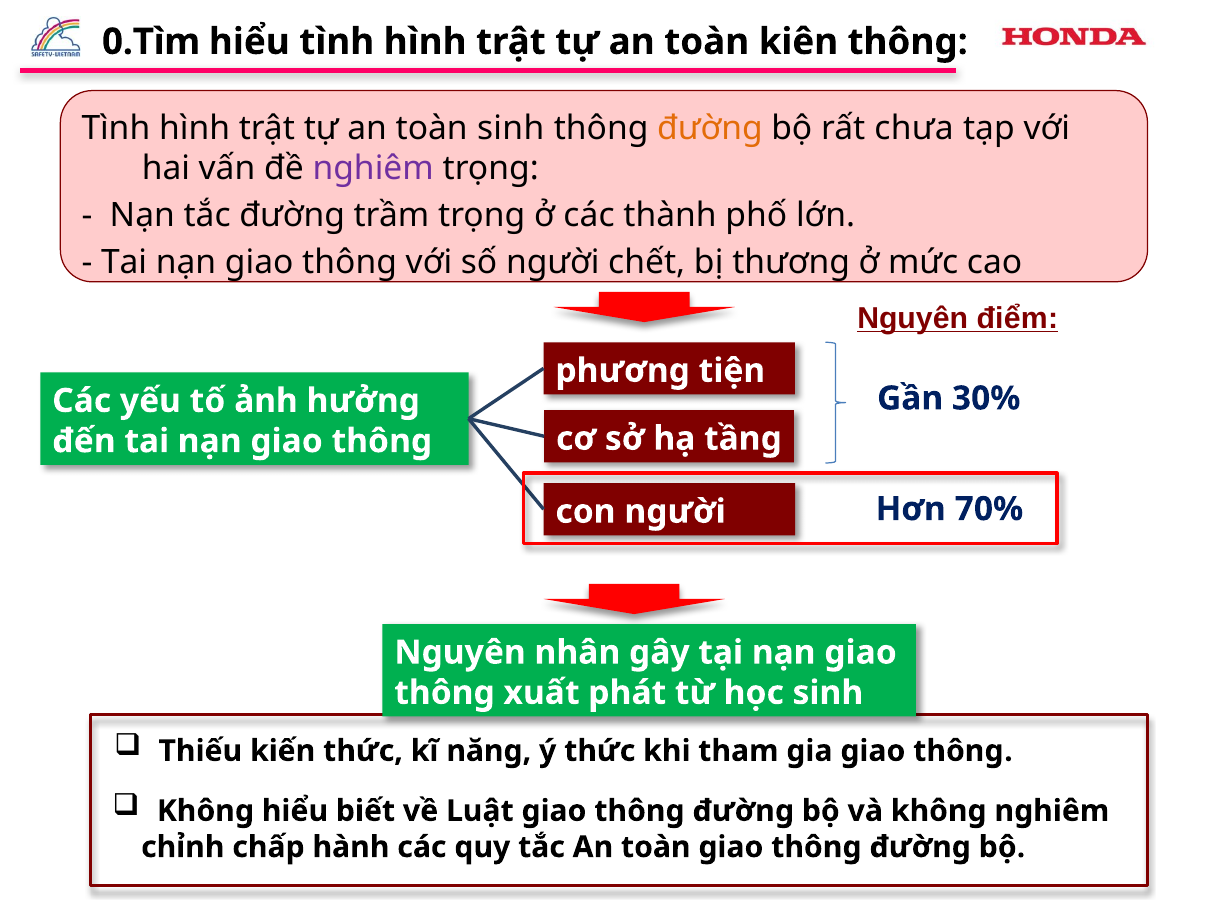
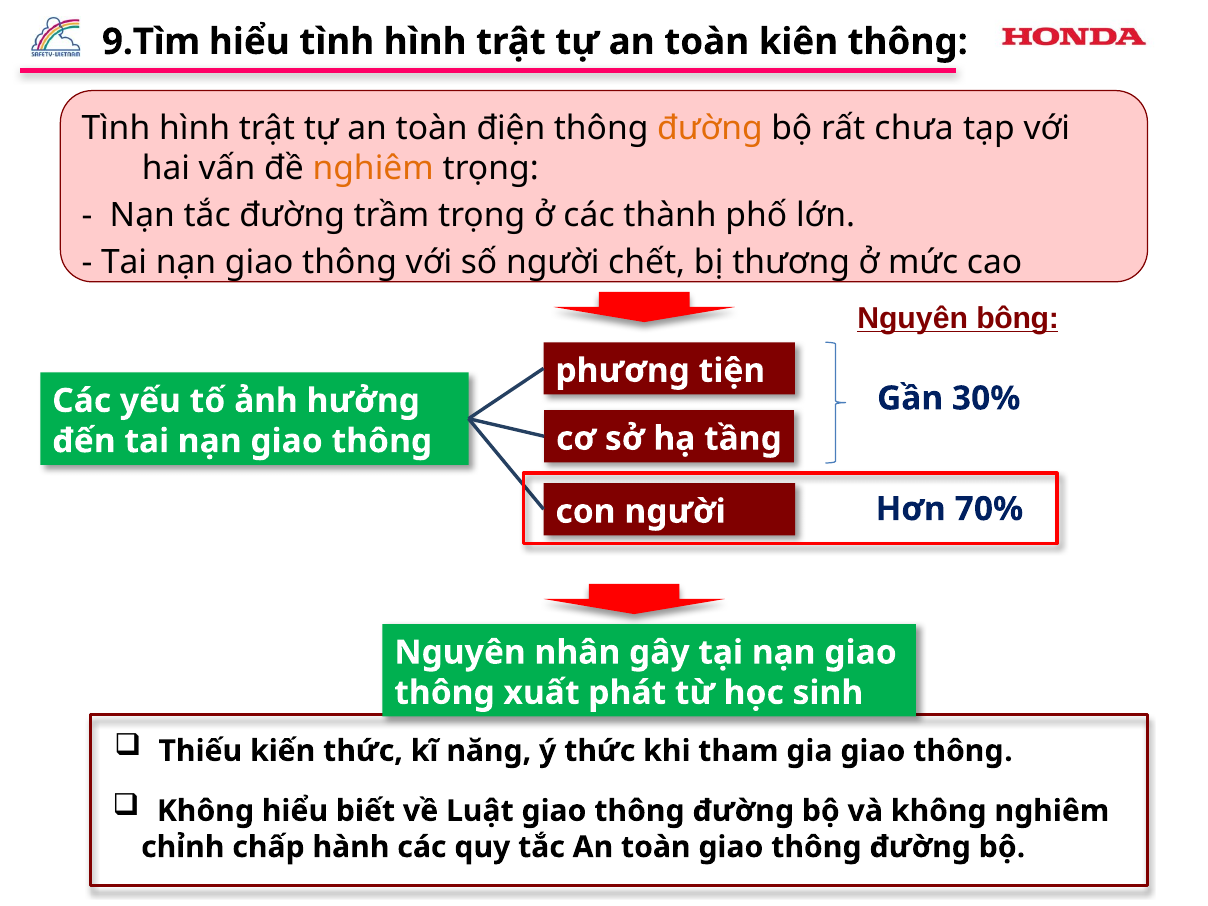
0.Tìm: 0.Tìm -> 9.Tìm
toàn sinh: sinh -> điện
nghiêm at (373, 169) colour: purple -> orange
điểm: điểm -> bông
